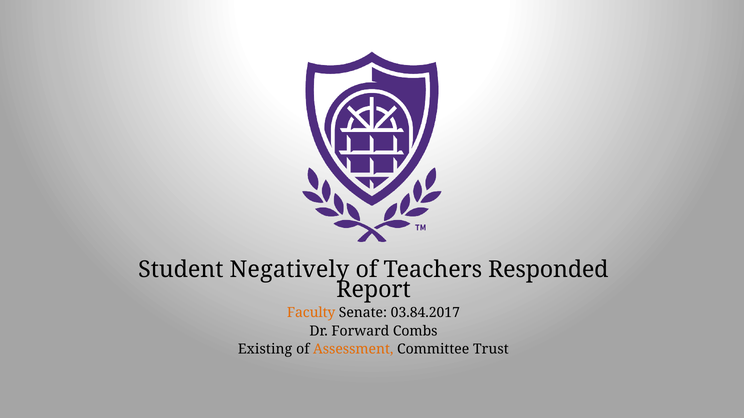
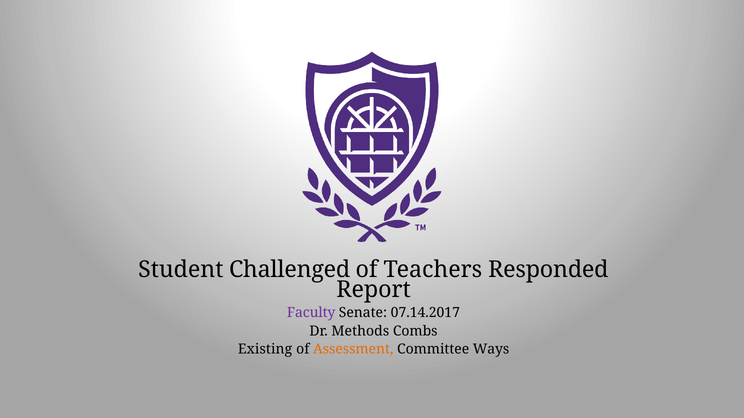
Negatively: Negatively -> Challenged
Faculty colour: orange -> purple
03.84.2017: 03.84.2017 -> 07.14.2017
Forward: Forward -> Methods
Trust: Trust -> Ways
